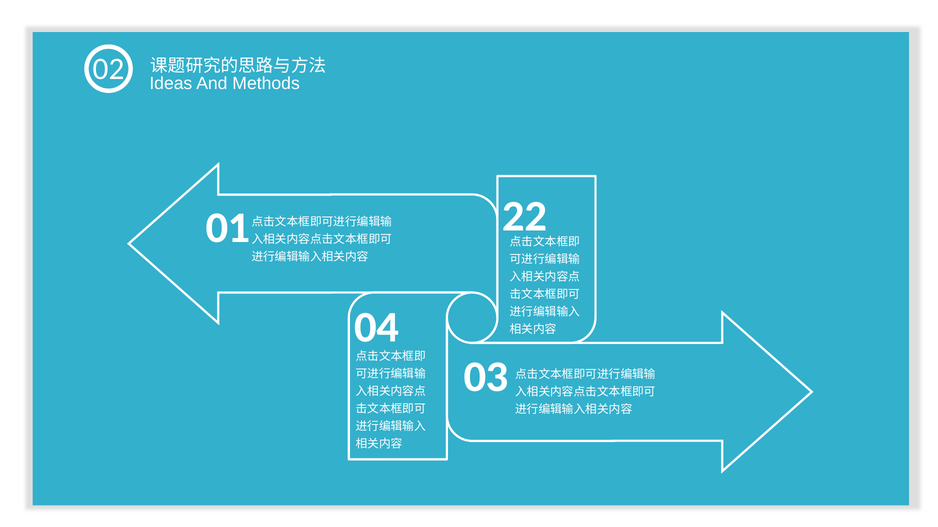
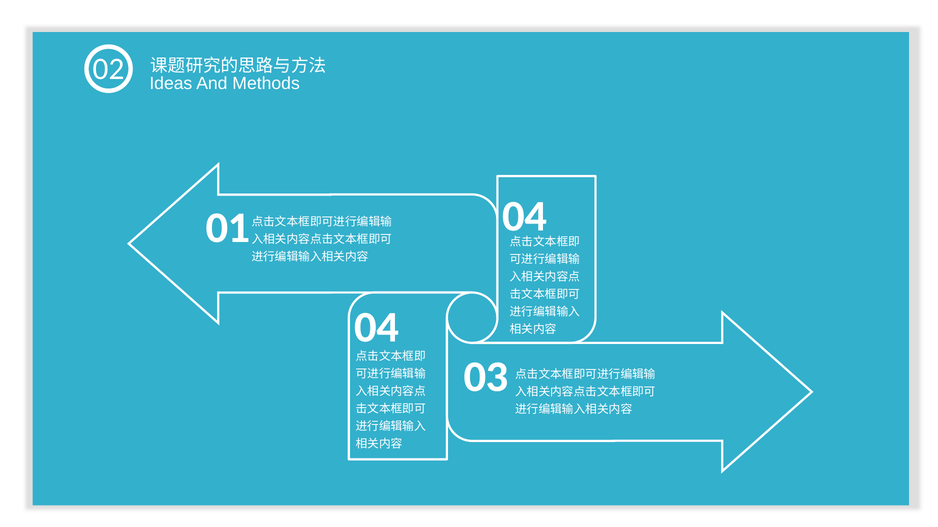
01 22: 22 -> 04
